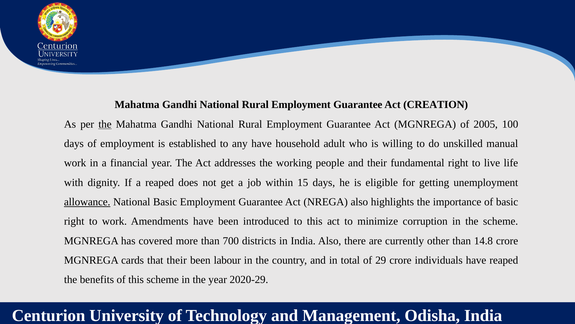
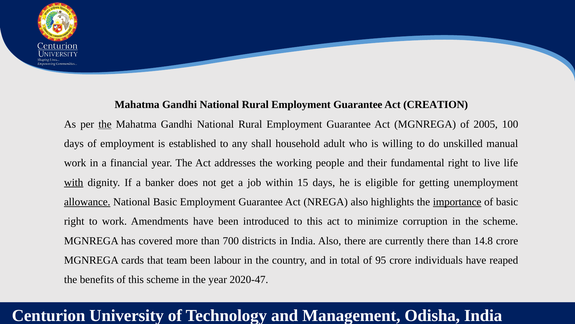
any have: have -> shall
with underline: none -> present
a reaped: reaped -> banker
importance underline: none -> present
currently other: other -> there
that their: their -> team
29: 29 -> 95
2020-29: 2020-29 -> 2020-47
